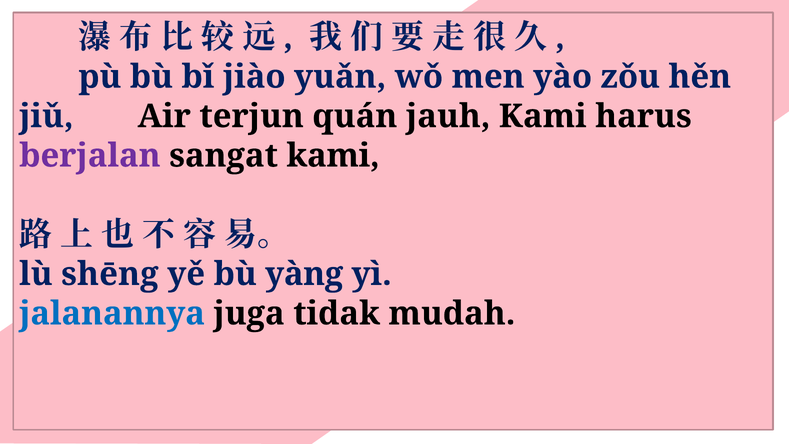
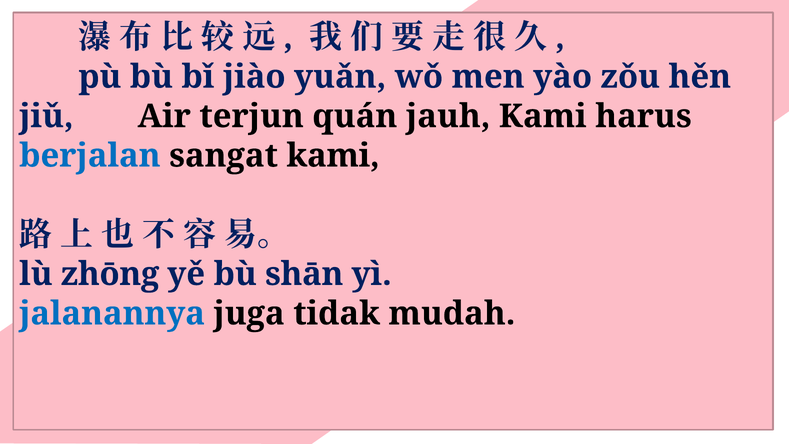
berjalan colour: purple -> blue
shēng: shēng -> zhōng
yàng: yàng -> shān
